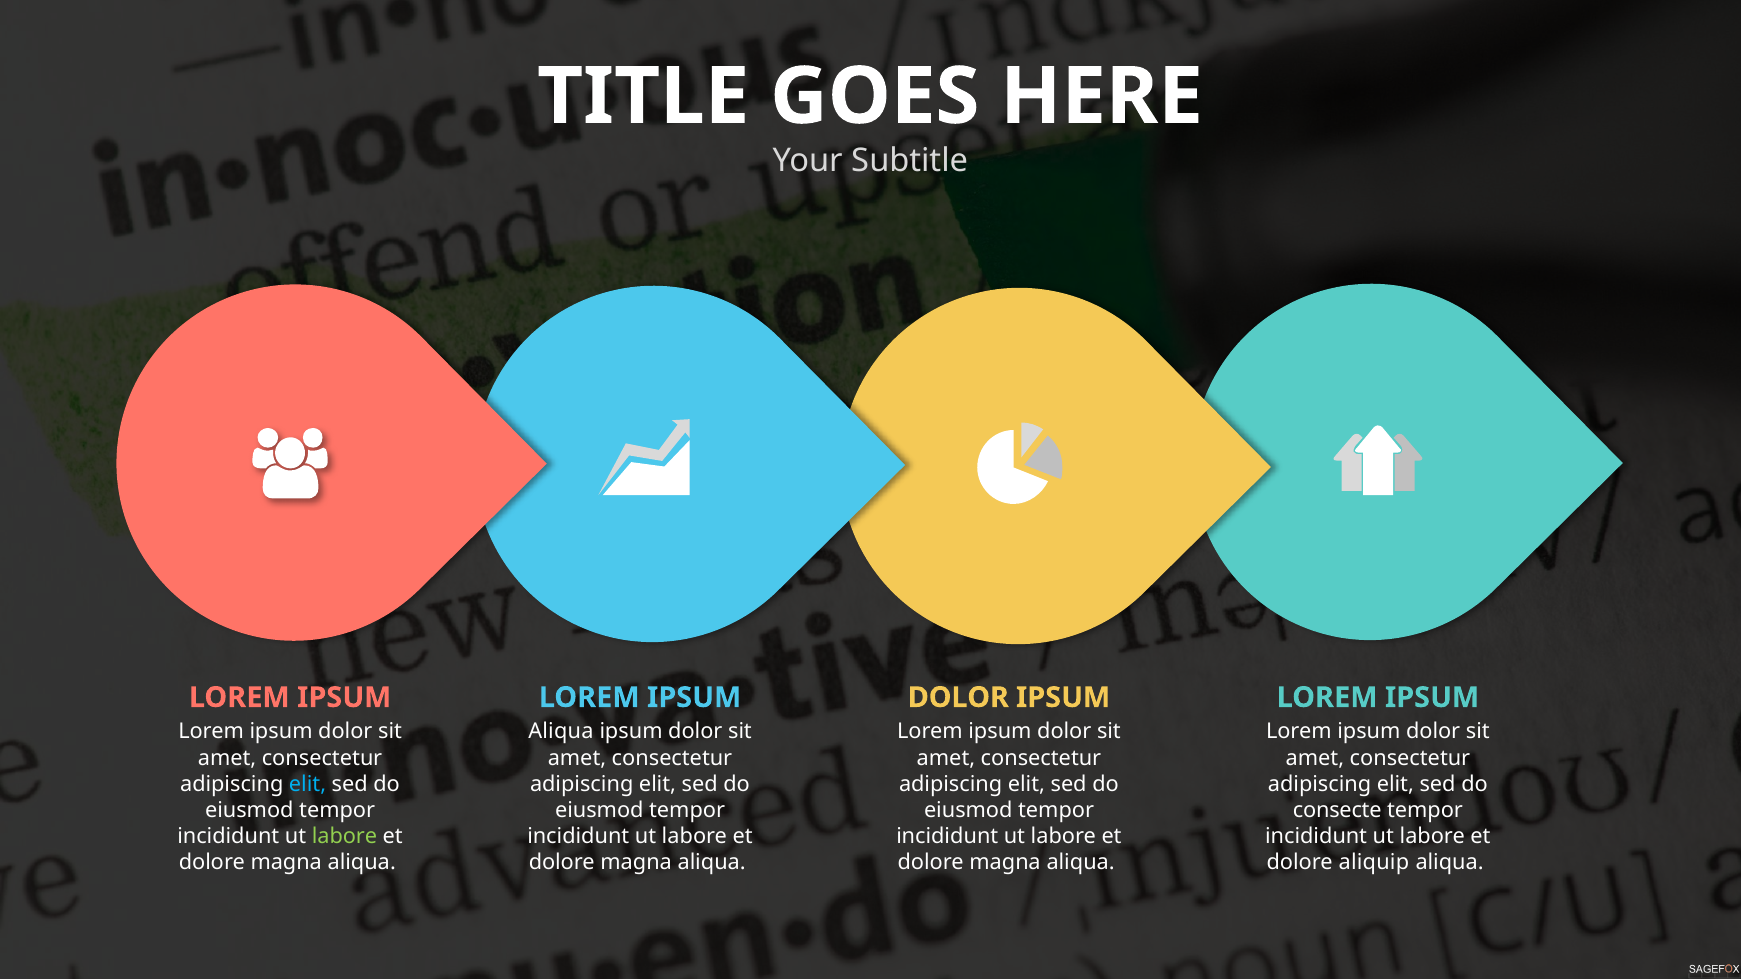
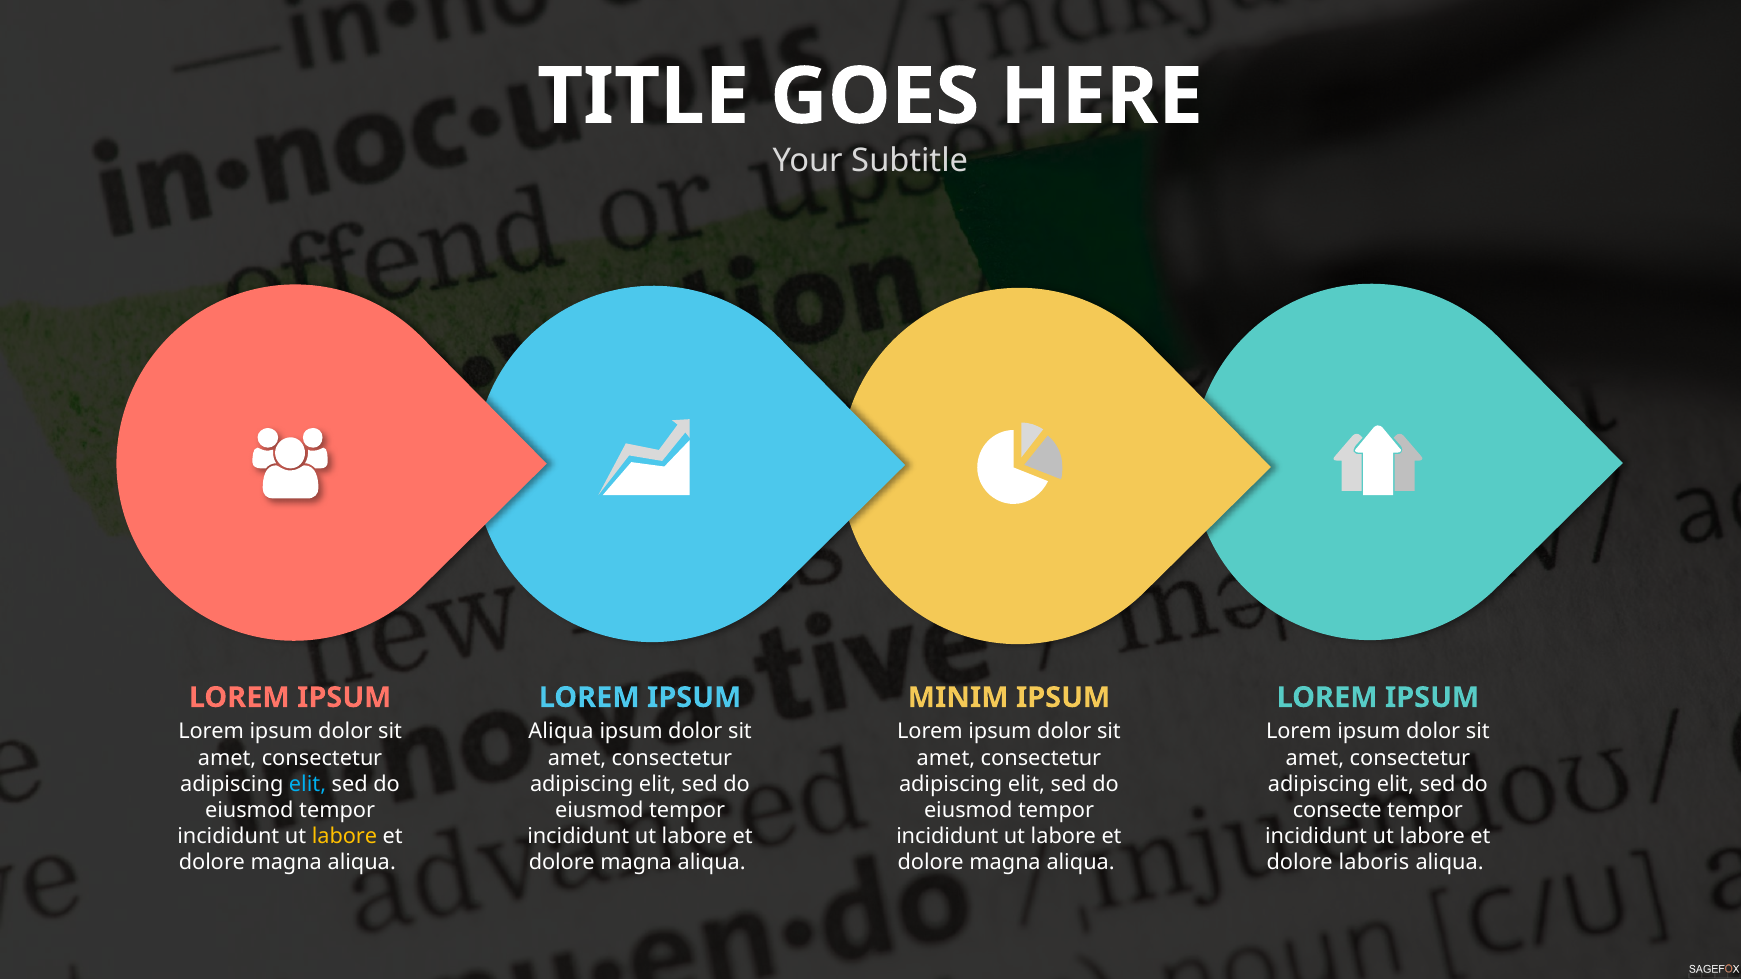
DOLOR at (958, 698): DOLOR -> MINIM
labore at (344, 836) colour: light green -> yellow
aliquip: aliquip -> laboris
